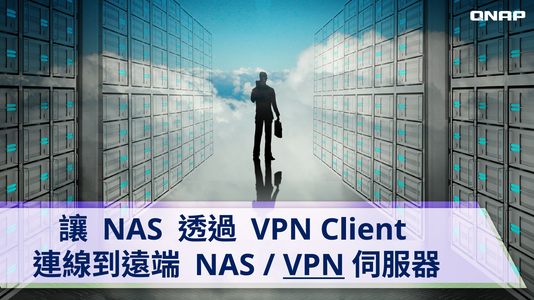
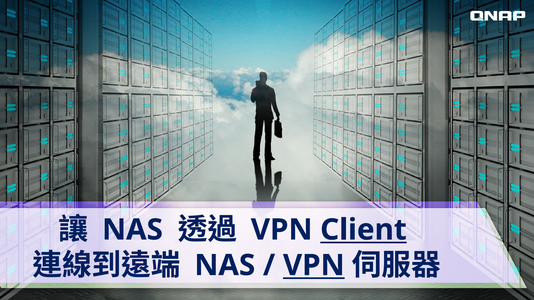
Client underline: none -> present
